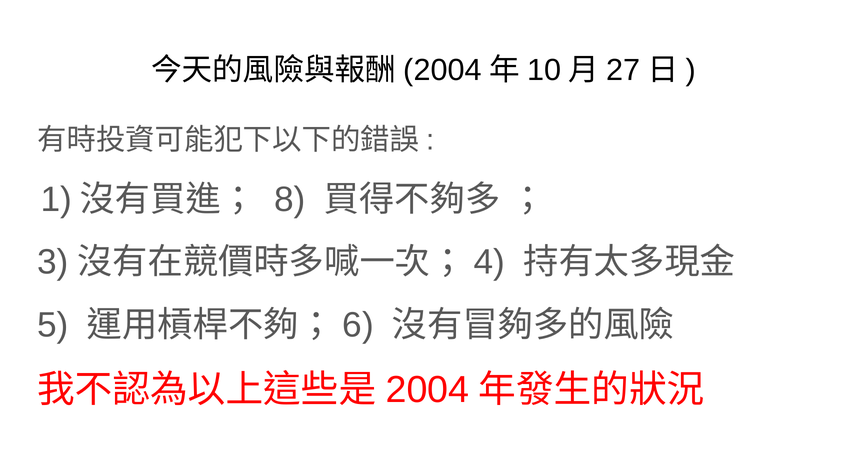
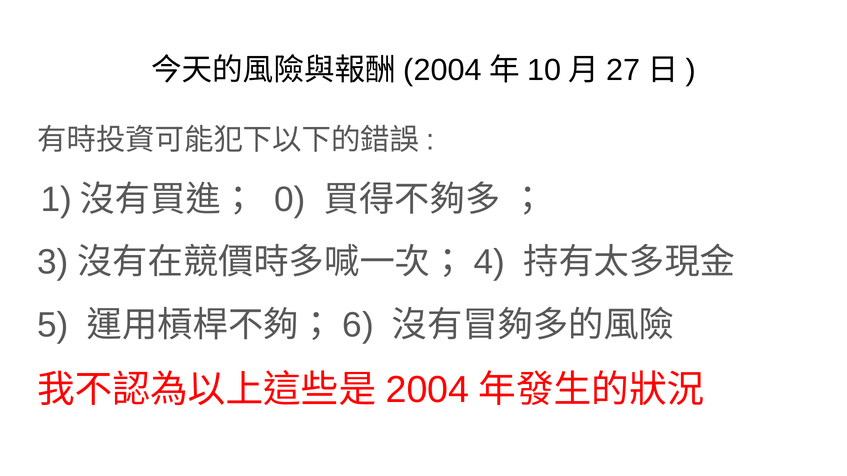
8: 8 -> 0
